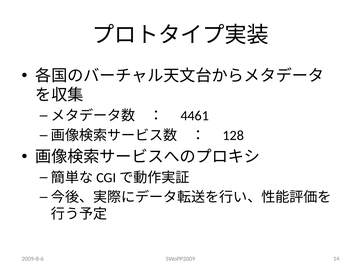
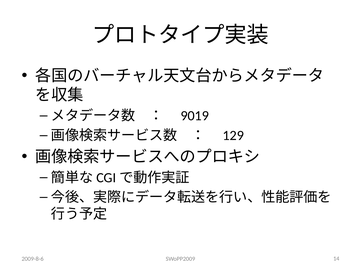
4461: 4461 -> 9019
128: 128 -> 129
